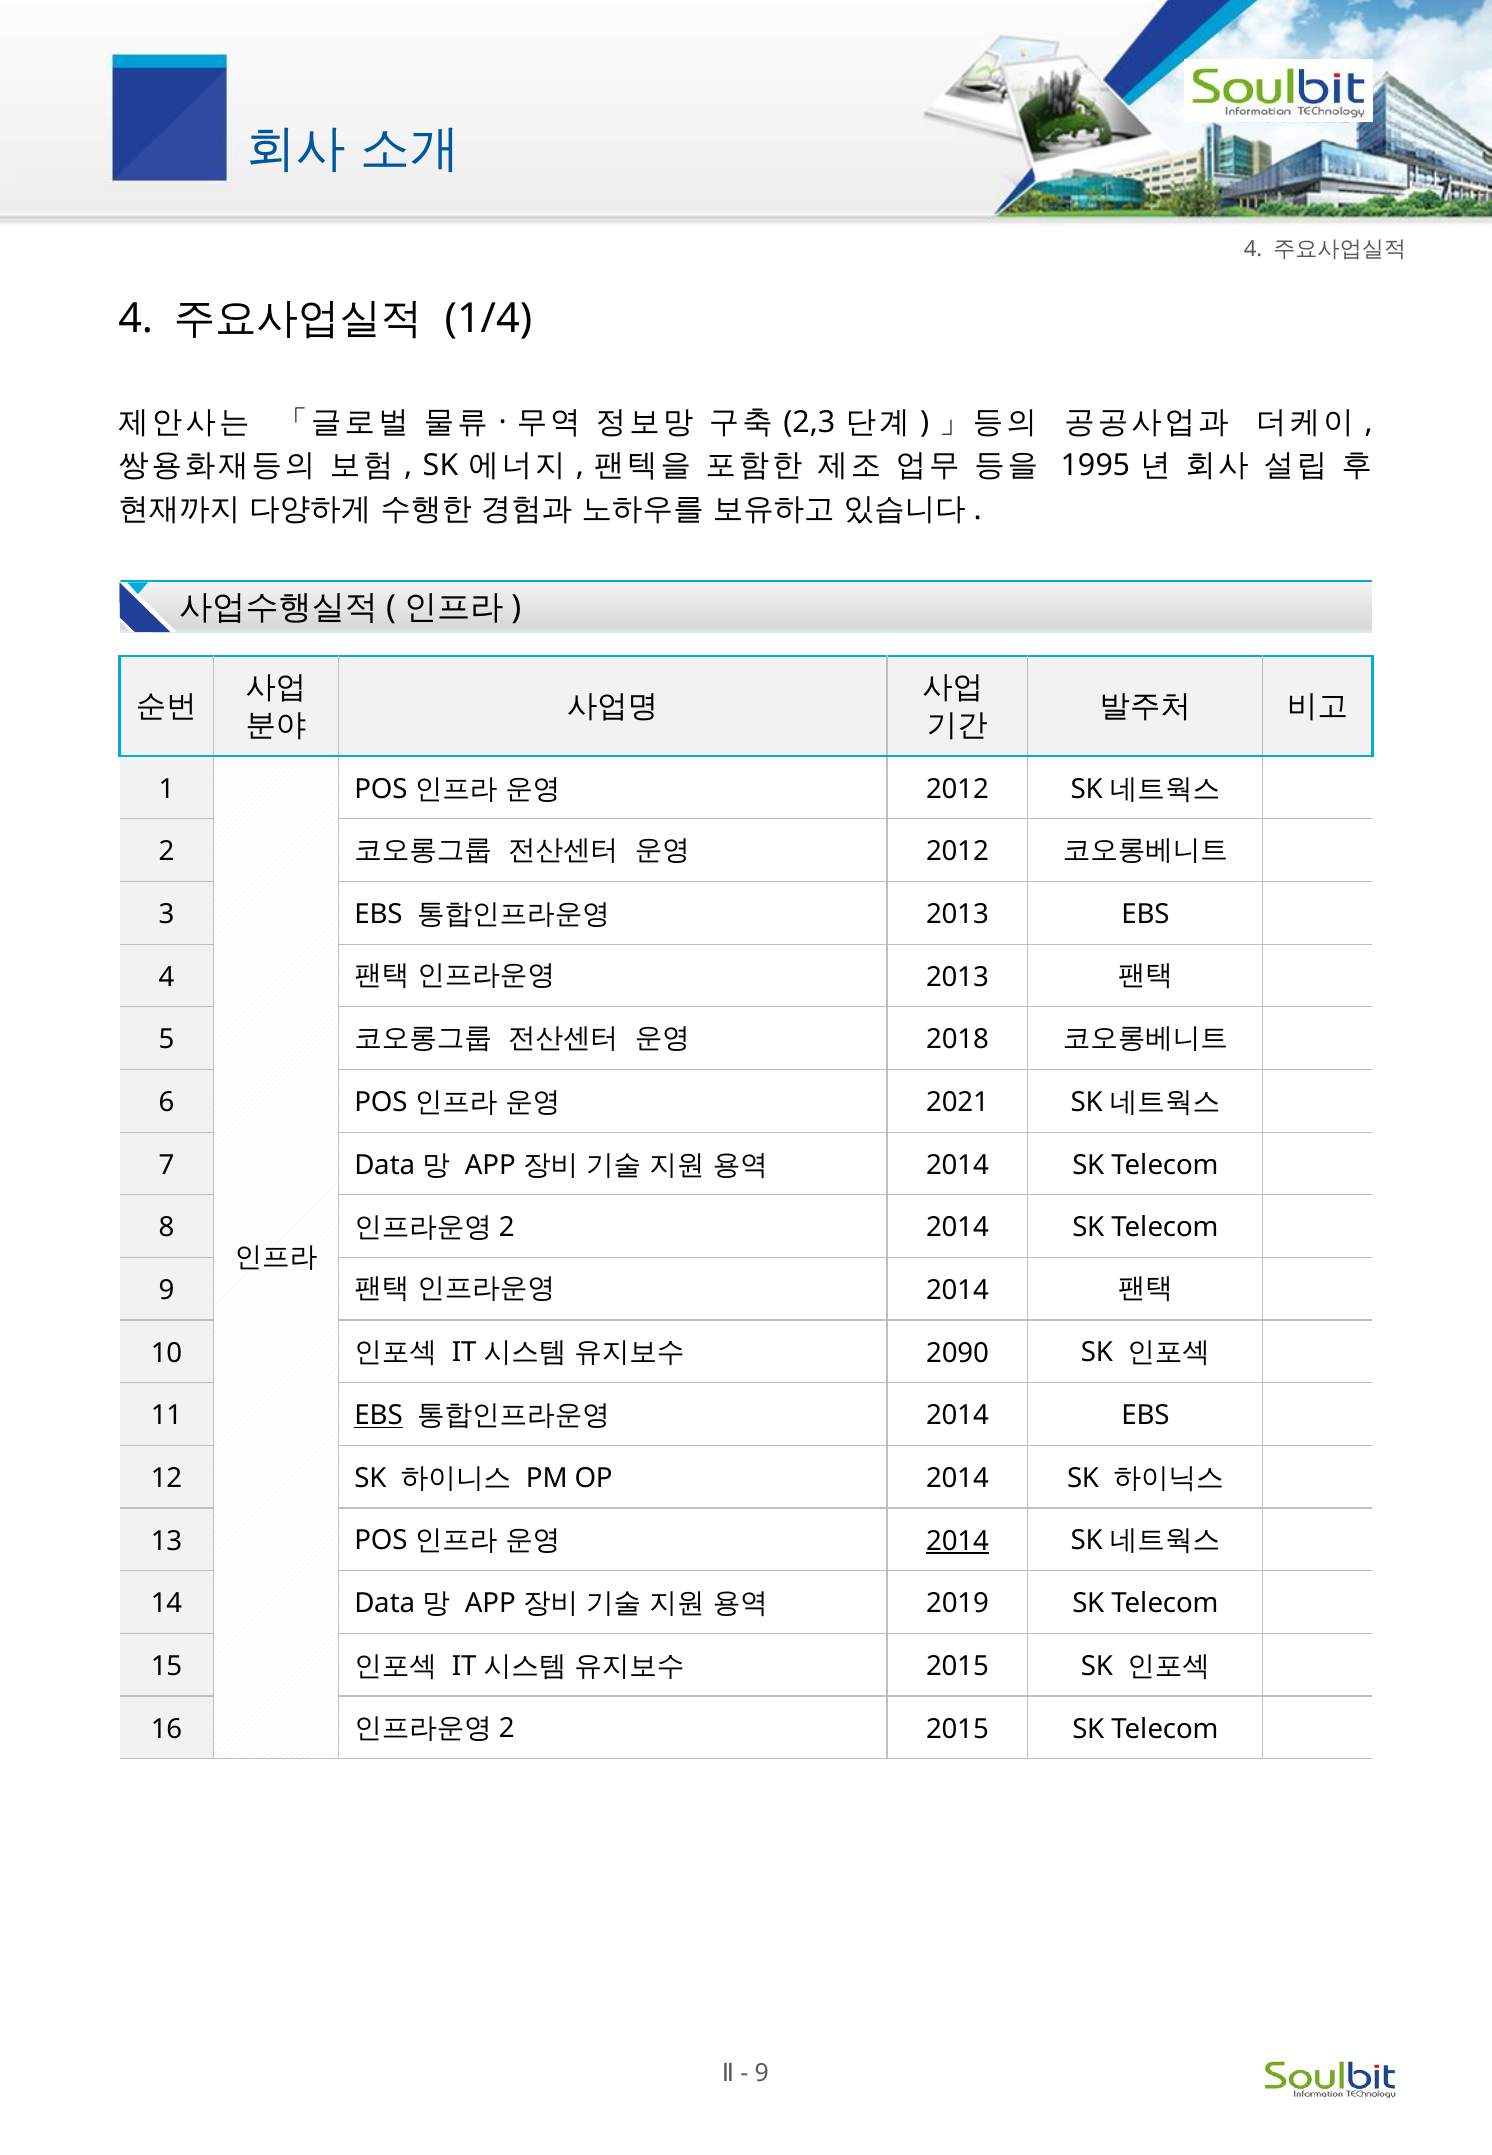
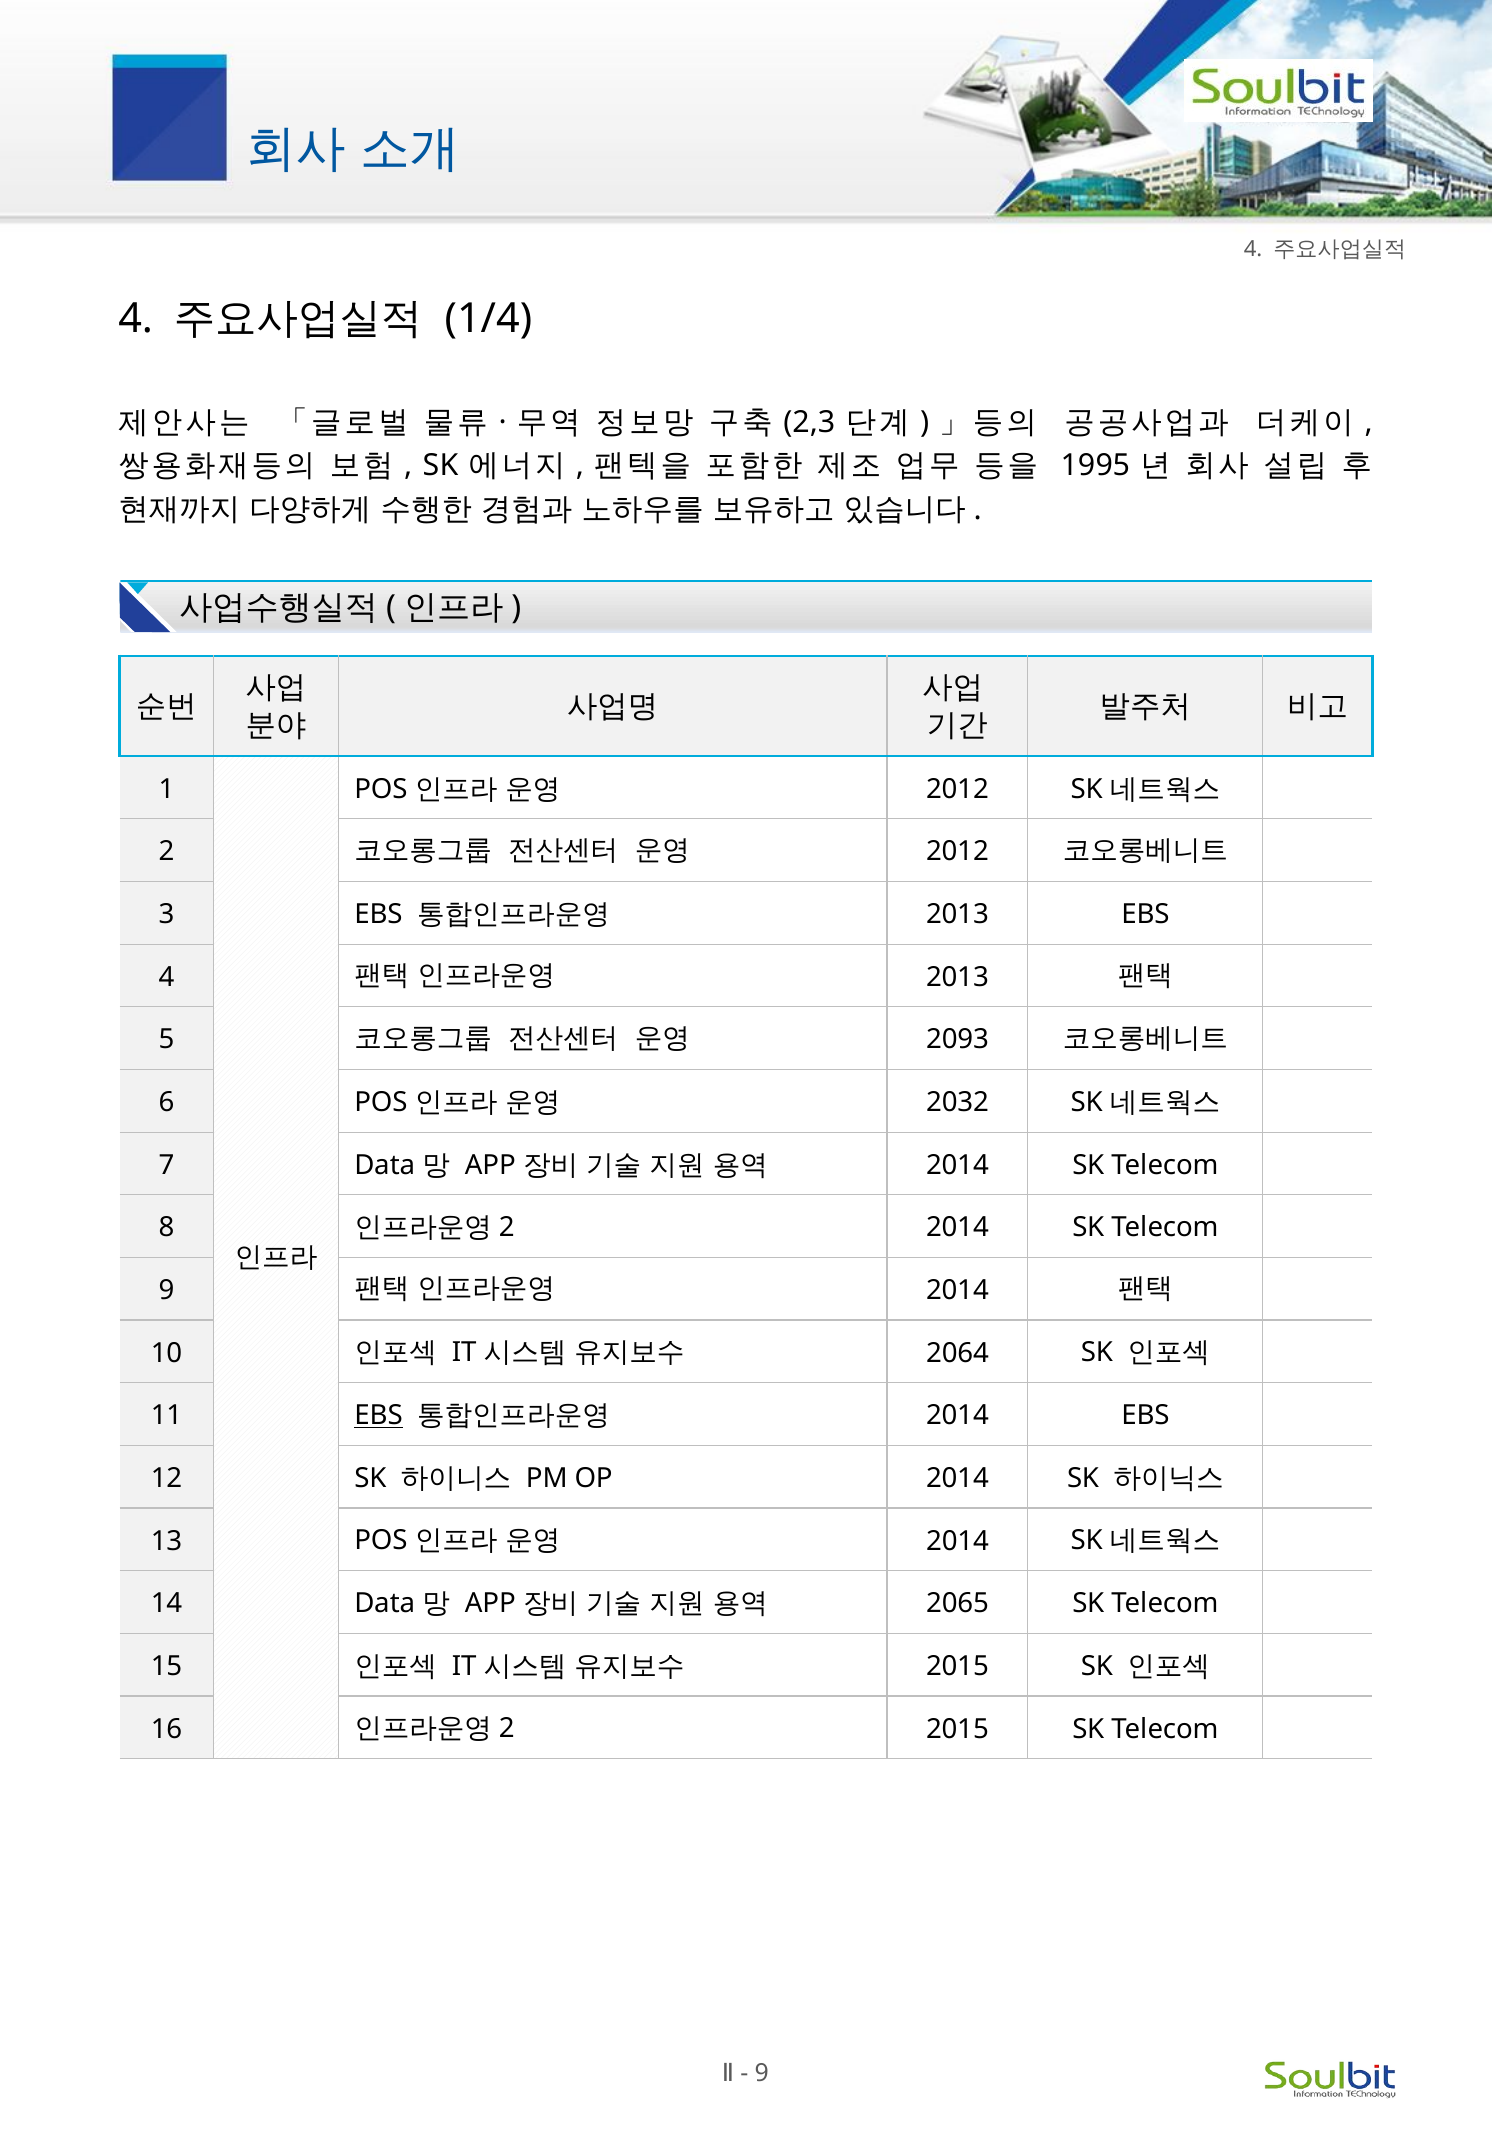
2018: 2018 -> 2093
2021: 2021 -> 2032
2090: 2090 -> 2064
2014 at (958, 1541) underline: present -> none
2019: 2019 -> 2065
